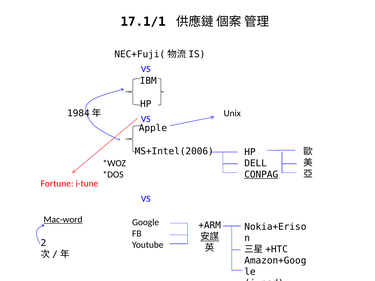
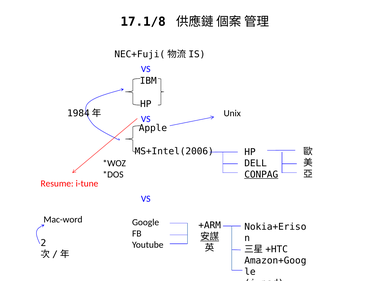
17.1/1: 17.1/1 -> 17.1/8
Fortune: Fortune -> Resume
Mac-word underline: present -> none
